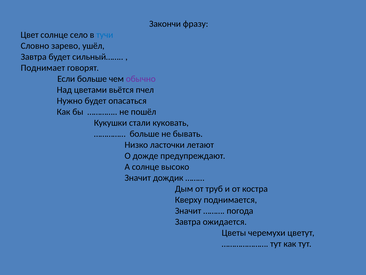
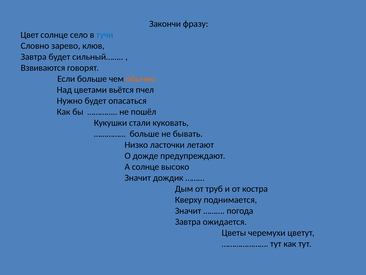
ушёл: ушёл -> клюв
Поднимает: Поднимает -> Взвиваются
обычно colour: purple -> orange
